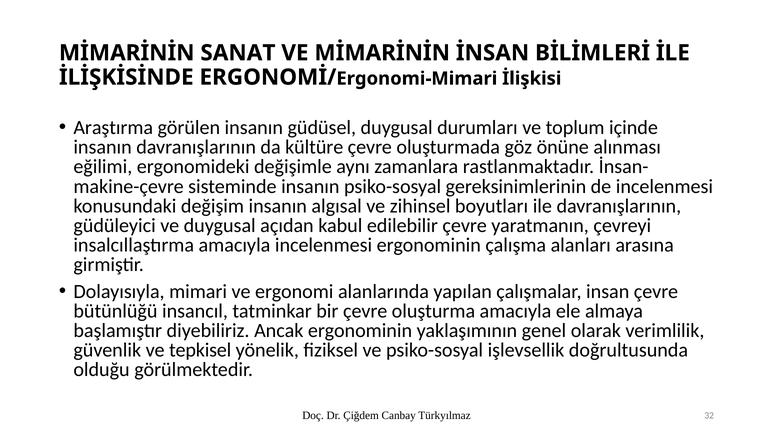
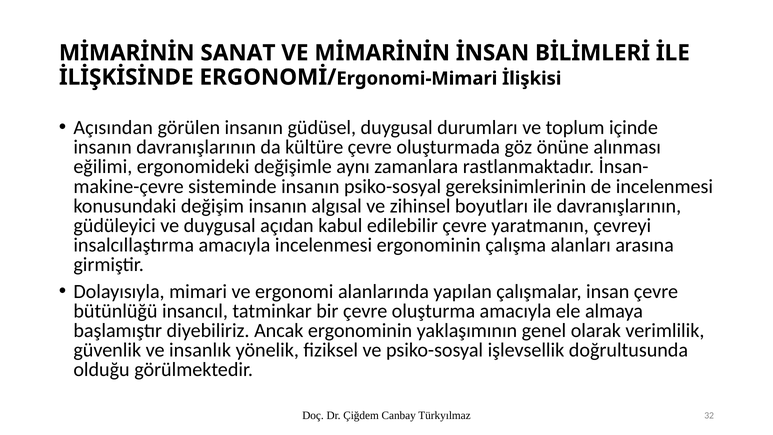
Araştırma: Araştırma -> Açısından
tepkisel: tepkisel -> insanlık
